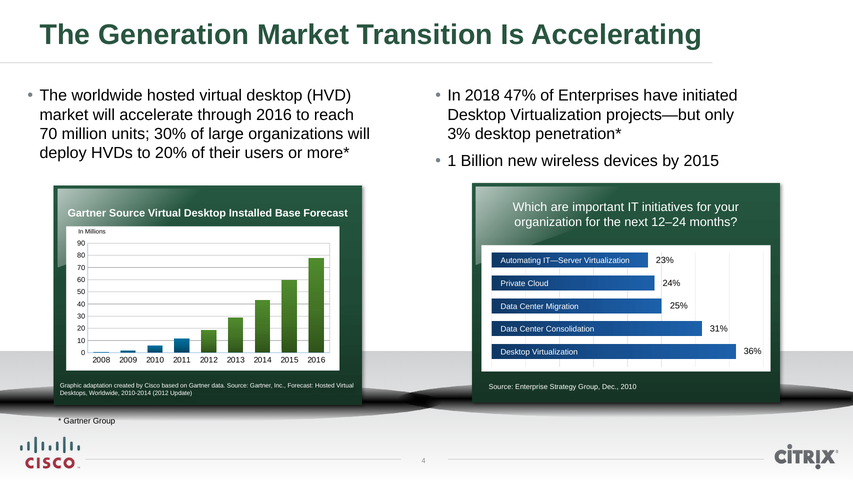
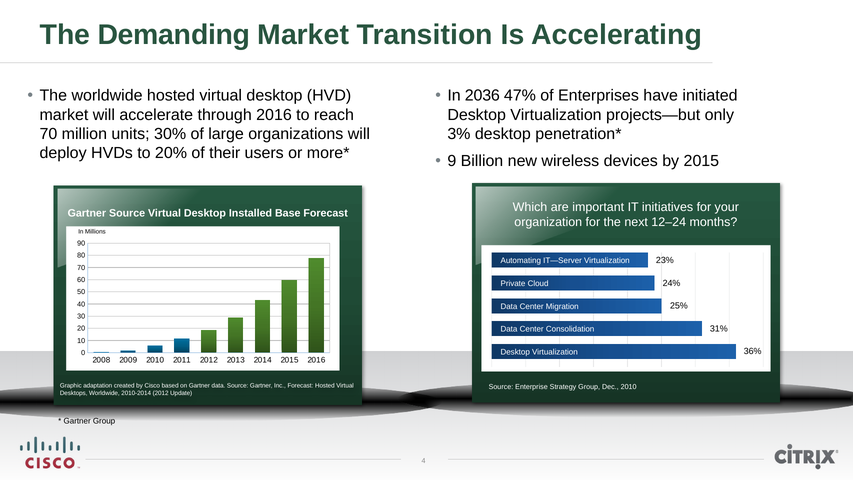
Generation: Generation -> Demanding
2018: 2018 -> 2036
1: 1 -> 9
